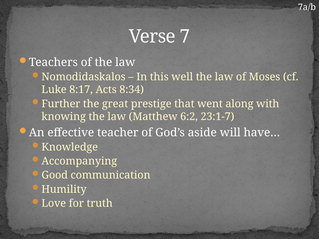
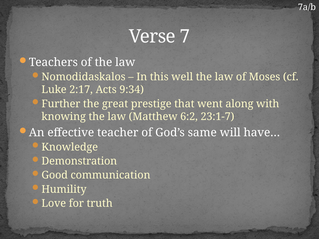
8:17: 8:17 -> 2:17
8:34: 8:34 -> 9:34
aside: aside -> same
Accompanying: Accompanying -> Demonstration
